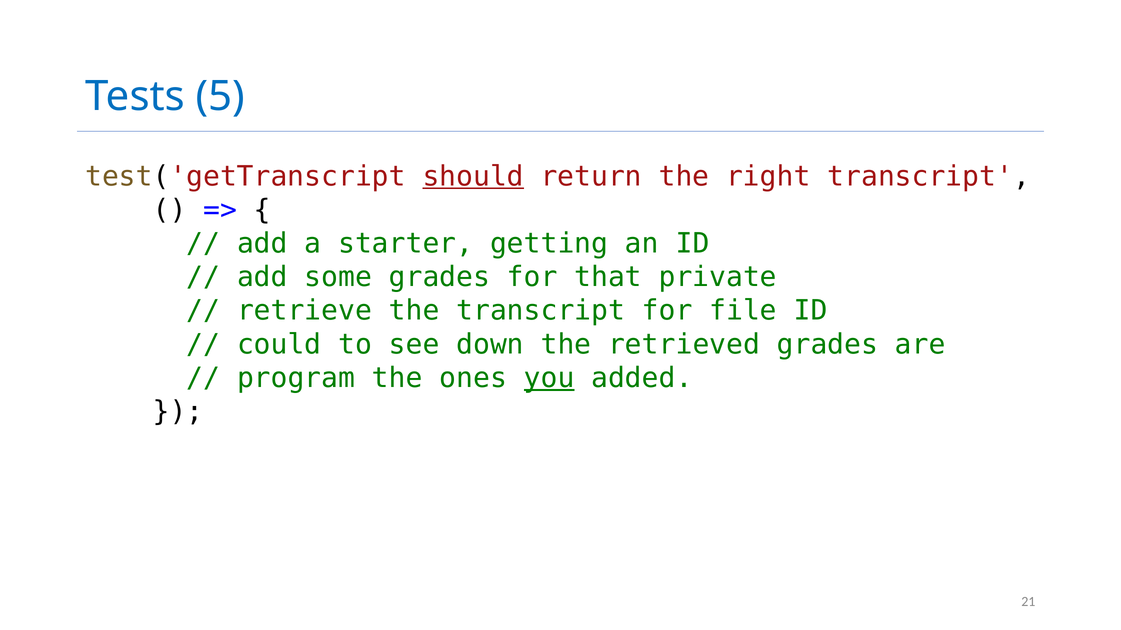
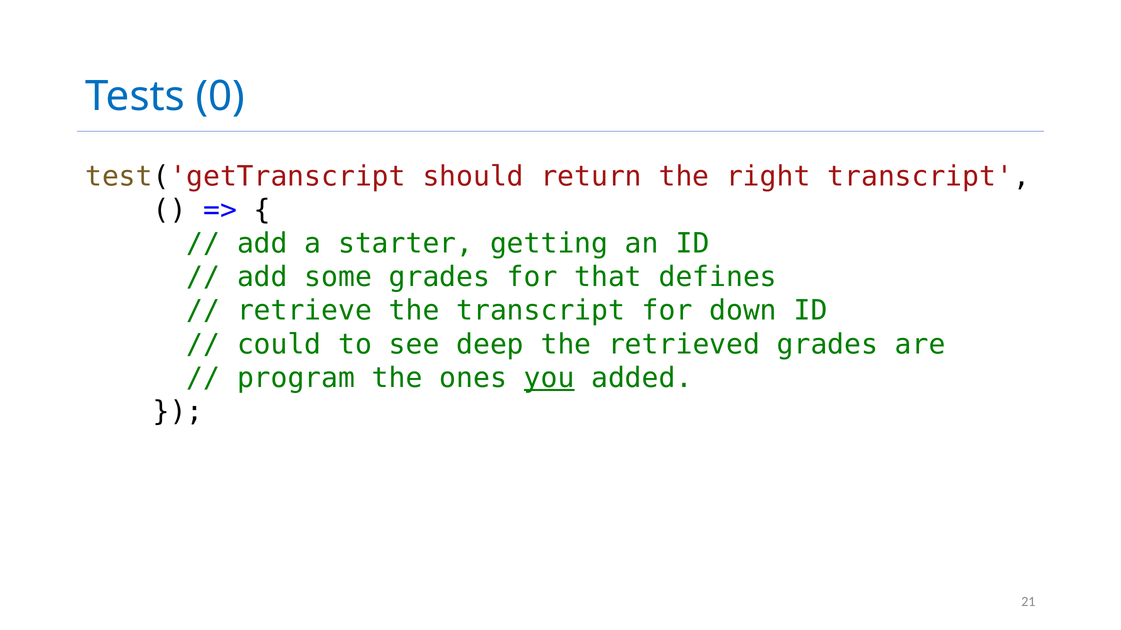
5: 5 -> 0
should underline: present -> none
private: private -> defines
file: file -> down
down: down -> deep
